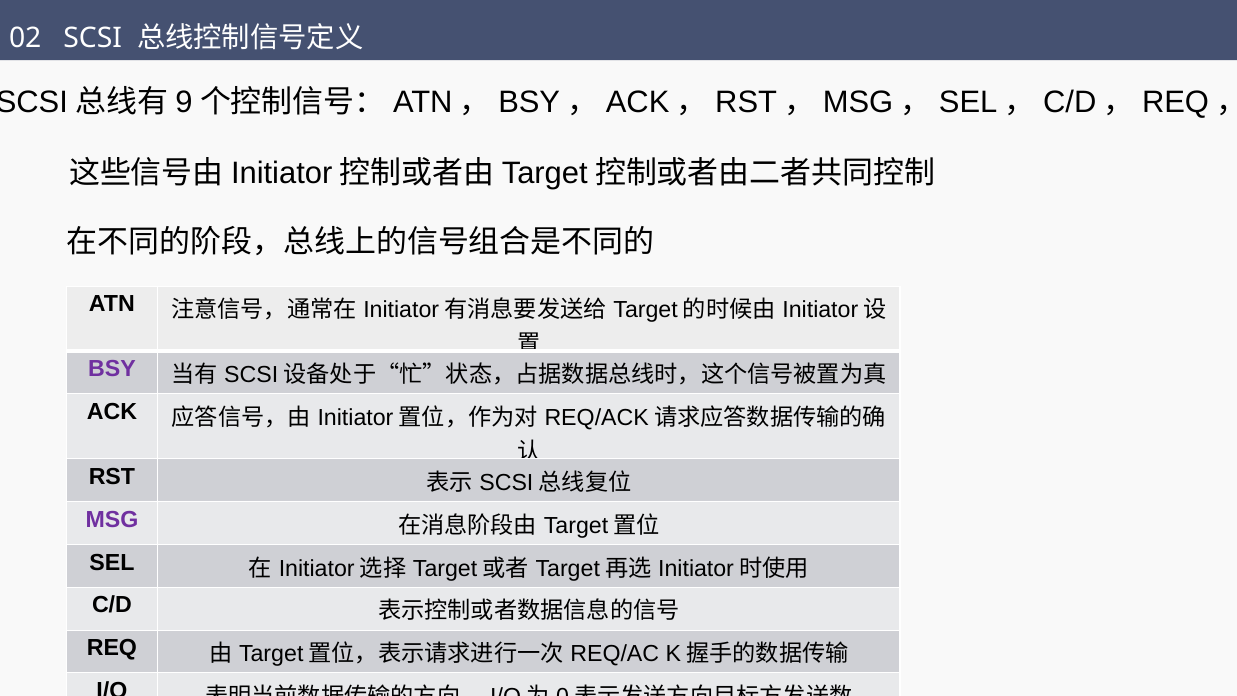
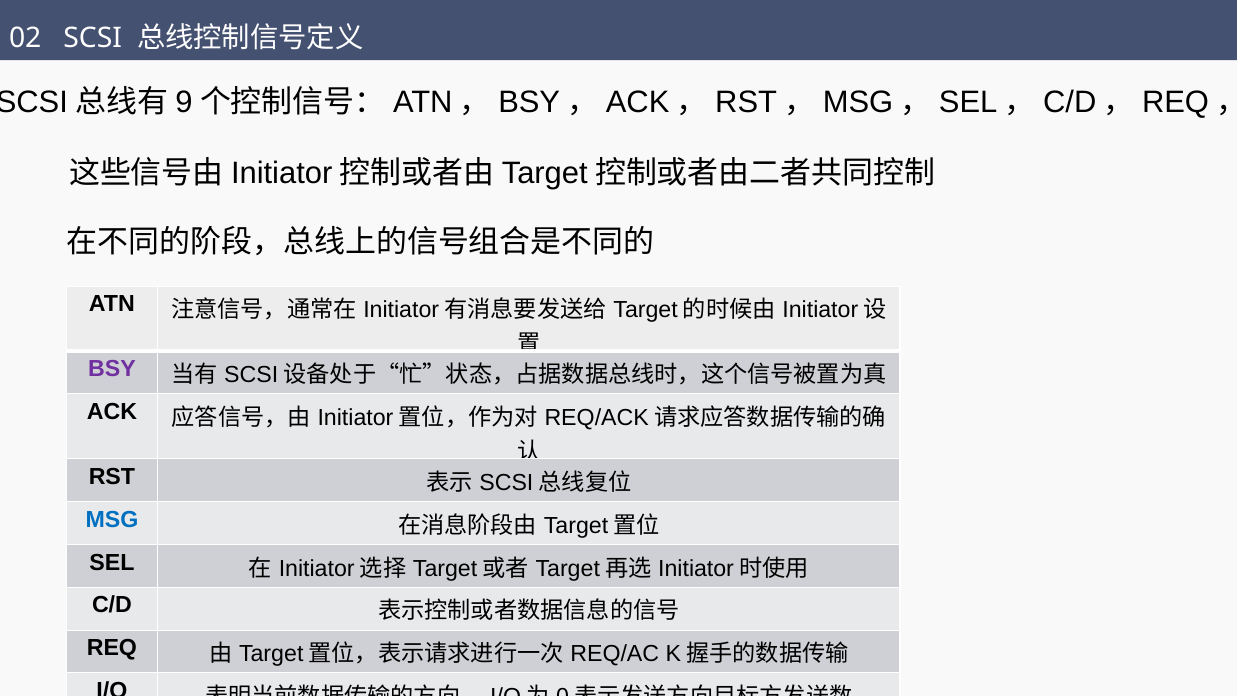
MSG colour: purple -> blue
